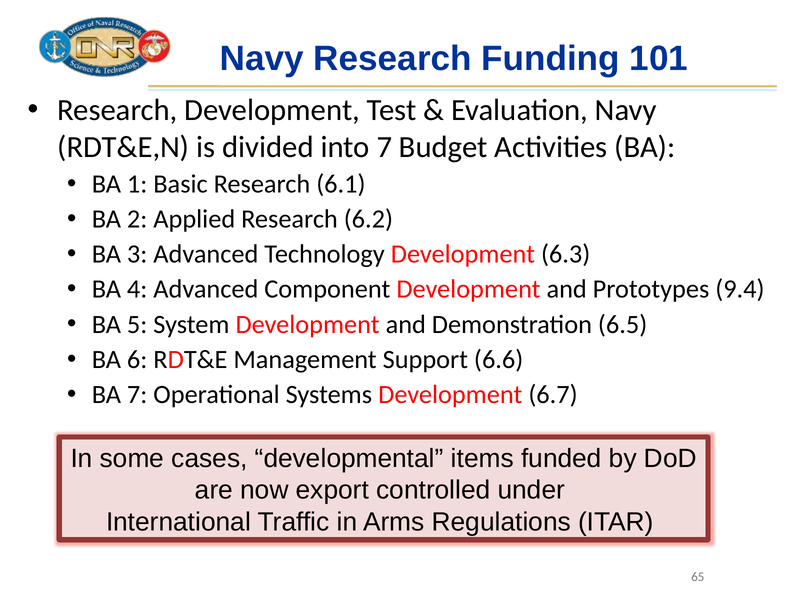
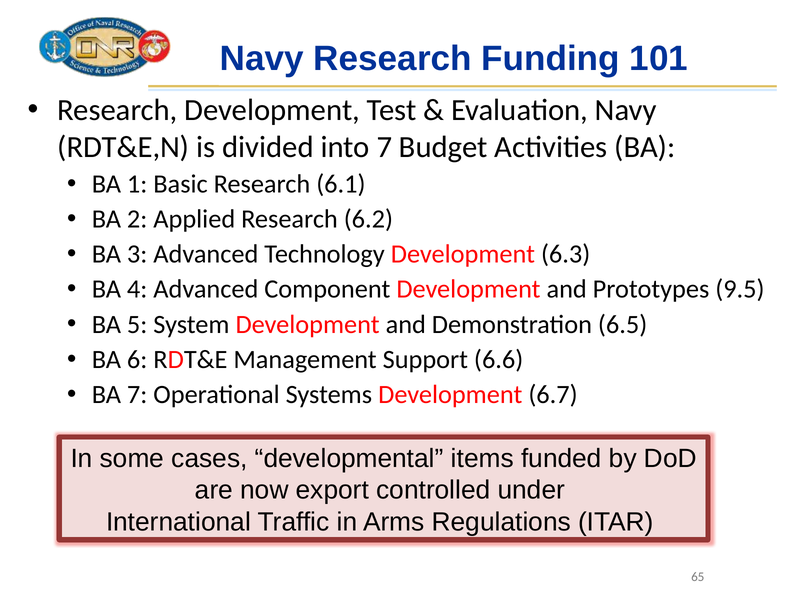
9.4: 9.4 -> 9.5
